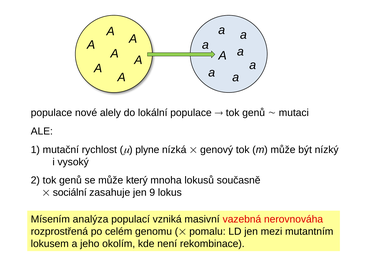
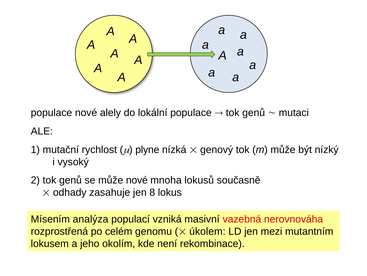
může který: který -> nové
sociální: sociální -> odhady
9: 9 -> 8
pomalu: pomalu -> úkolem
